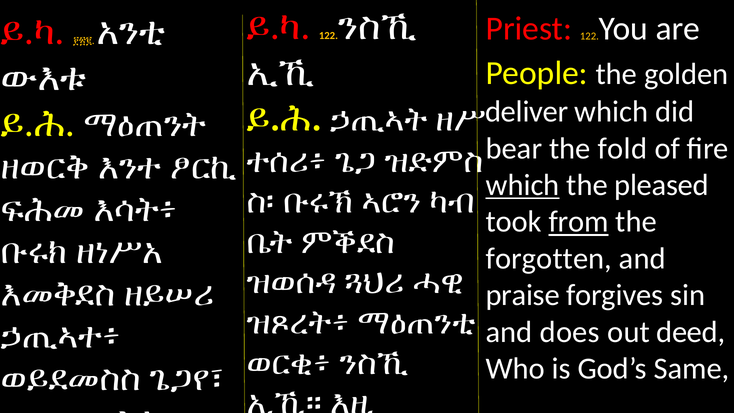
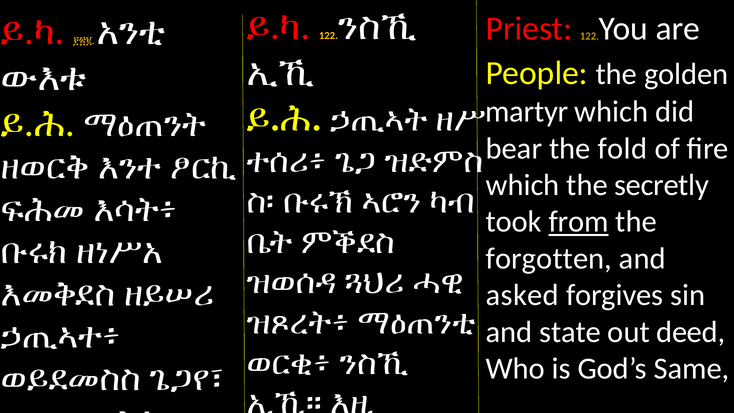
deliver: deliver -> martyr
which at (523, 185) underline: present -> none
pleased: pleased -> secretly
praise: praise -> asked
does: does -> state
